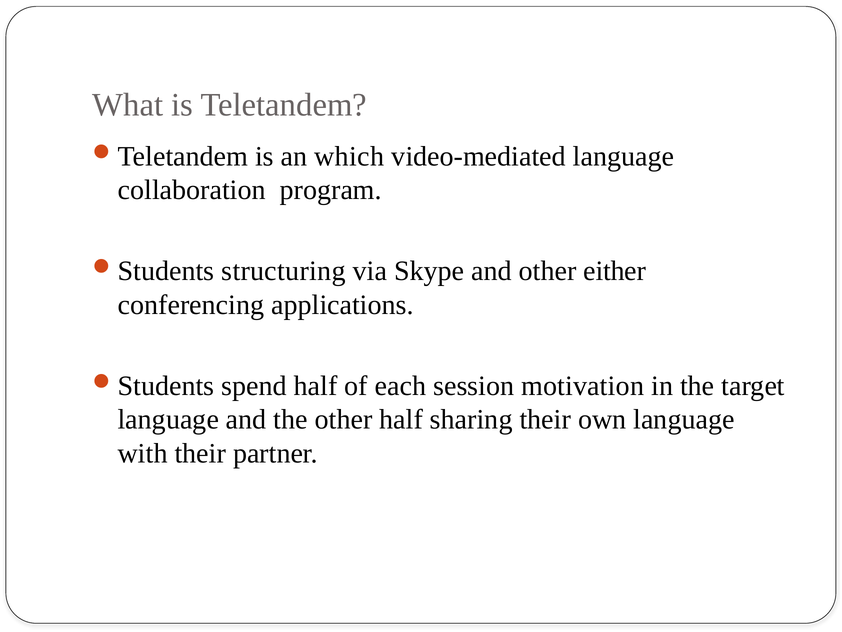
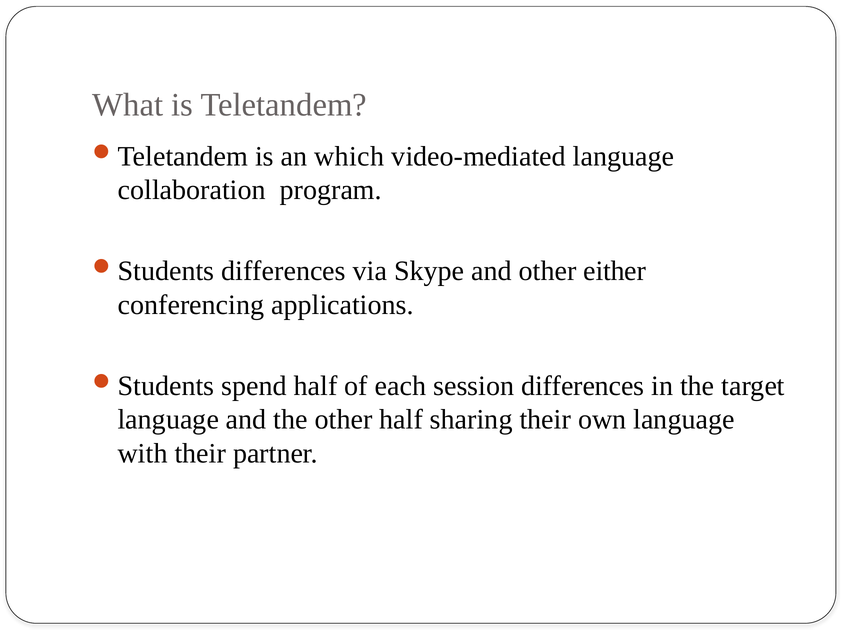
structuring at (283, 271): structuring -> differences
session motivation: motivation -> differences
